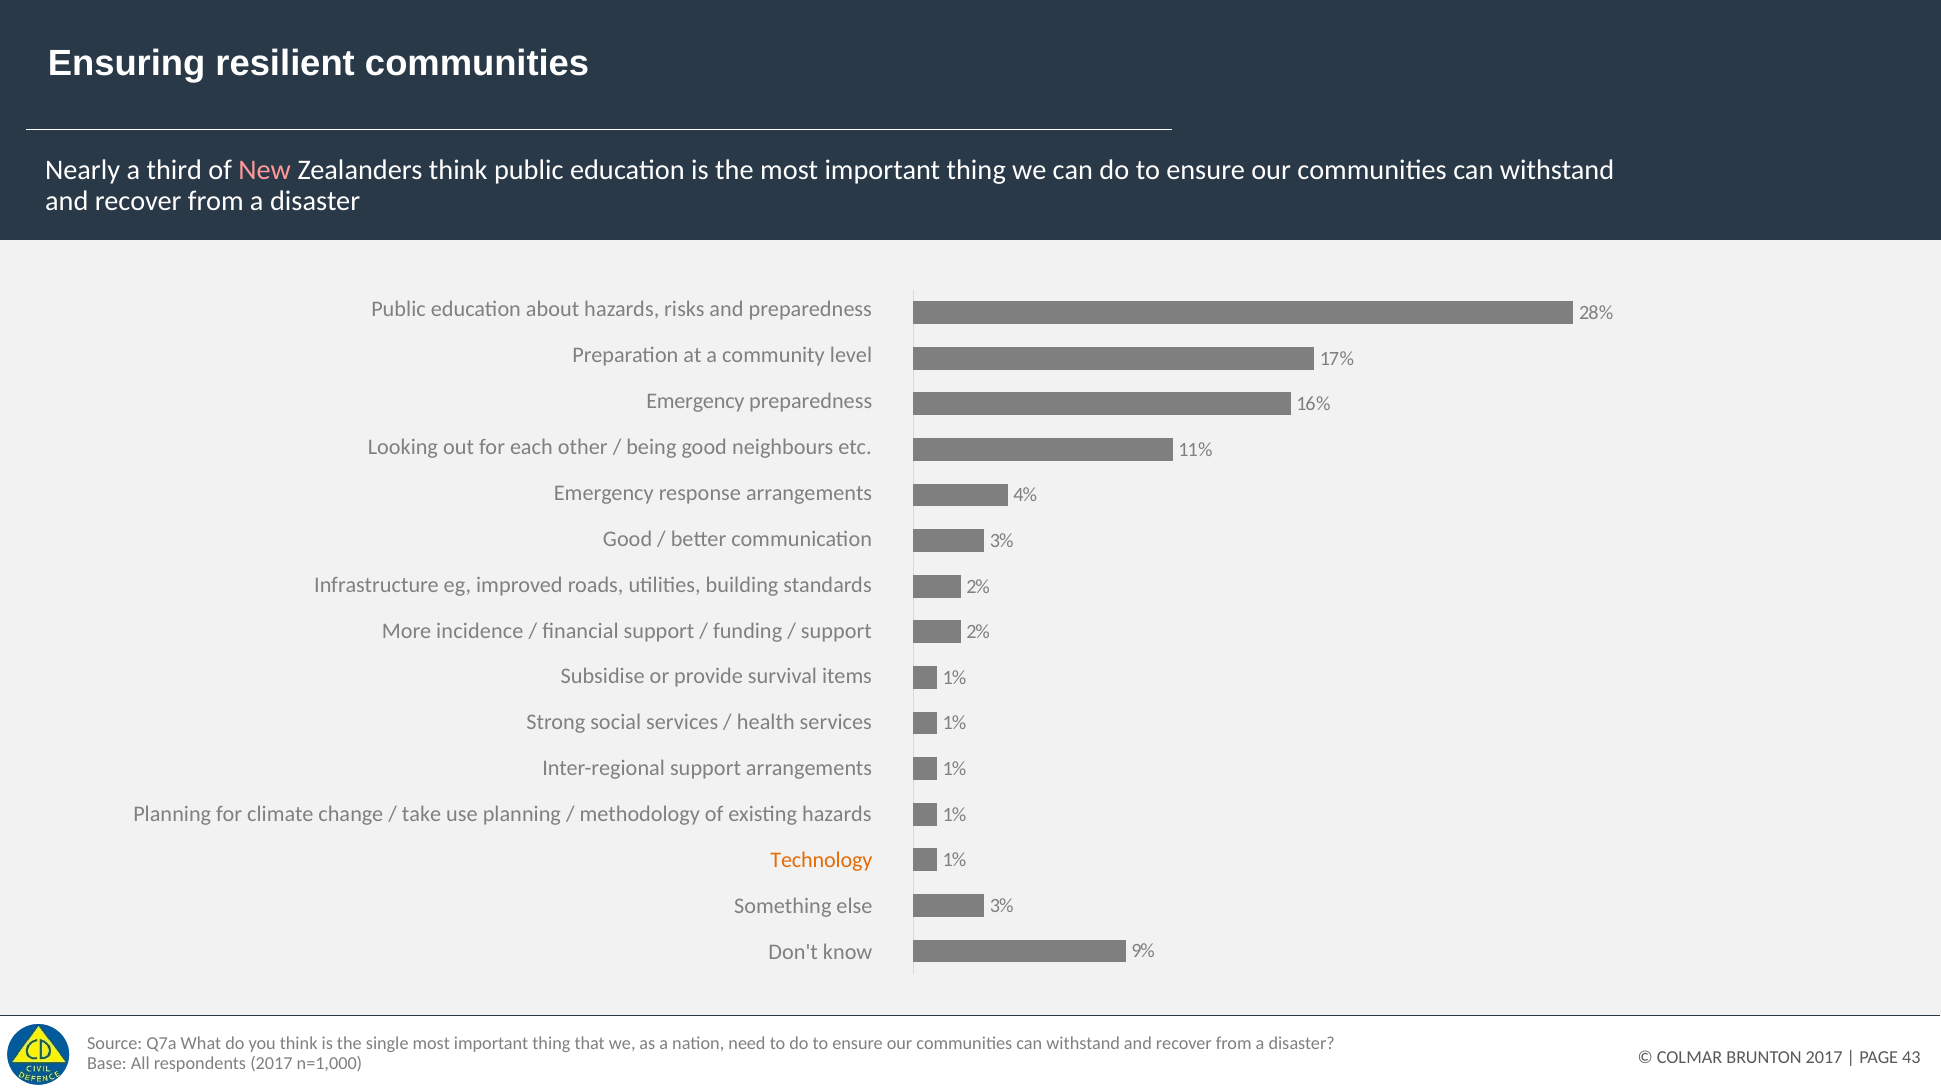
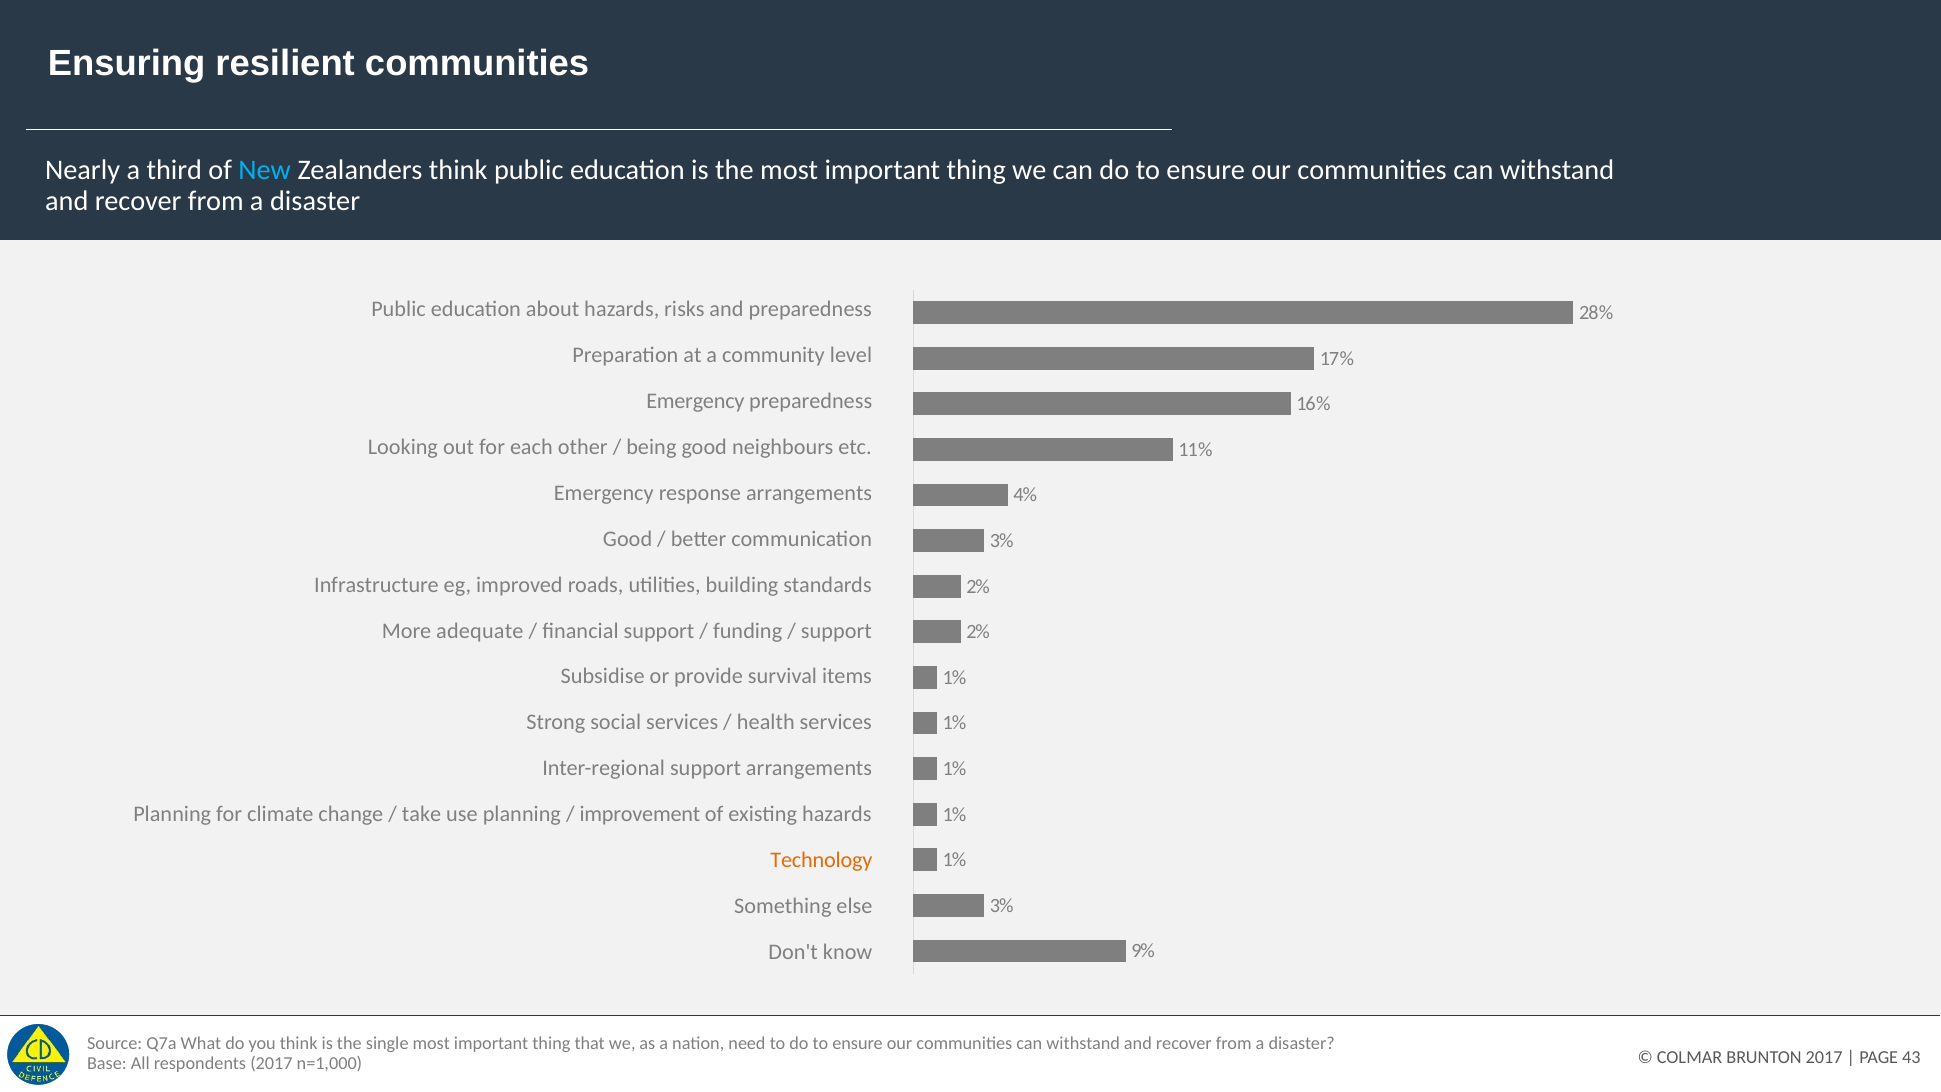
New colour: pink -> light blue
incidence: incidence -> adequate
methodology: methodology -> improvement
